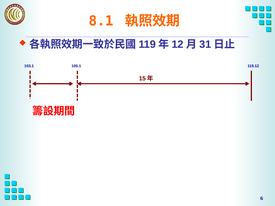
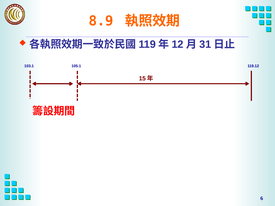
8.1: 8.1 -> 8.9
